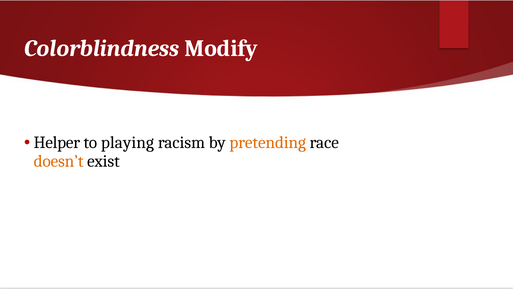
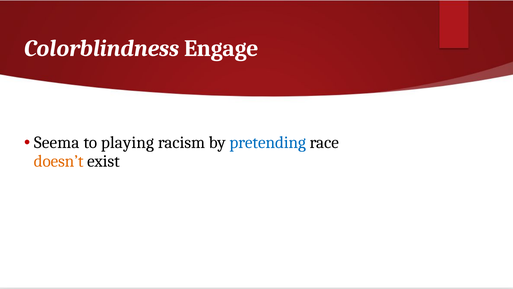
Modify: Modify -> Engage
Helper: Helper -> Seema
pretending colour: orange -> blue
